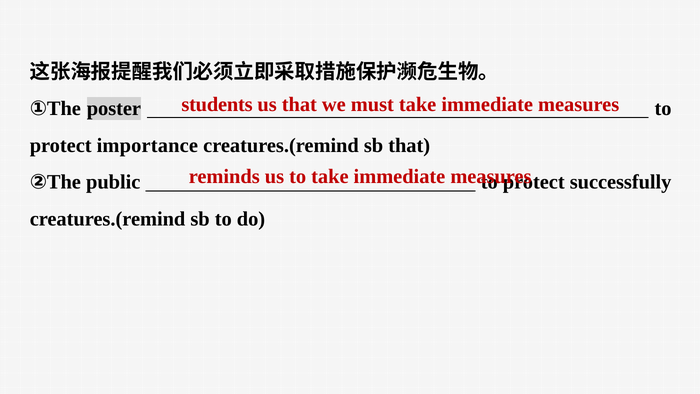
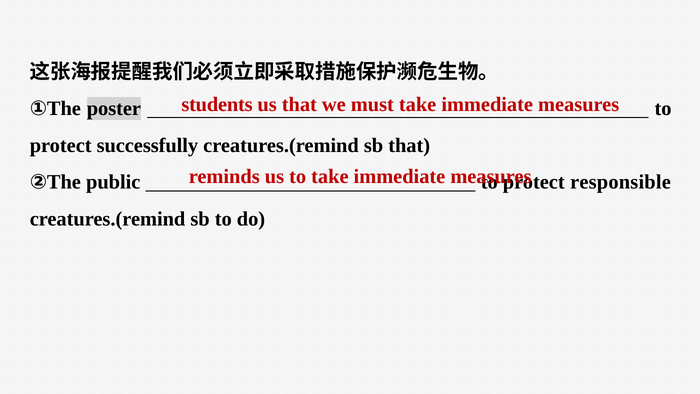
importance: importance -> successfully
successfully: successfully -> responsible
